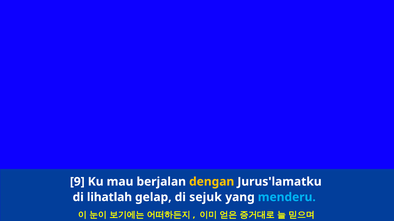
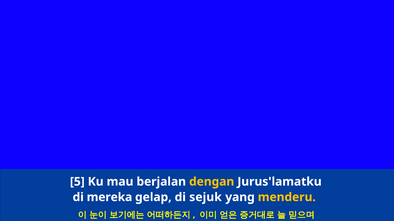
9: 9 -> 5
lihatlah: lihatlah -> mereka
menderu colour: light blue -> yellow
